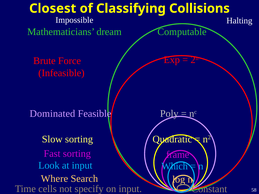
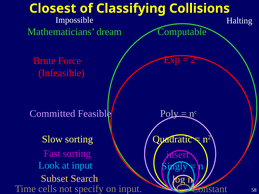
Dominated: Dominated -> Committed
frame: frame -> insert
Which: Which -> Singly
Where: Where -> Subset
